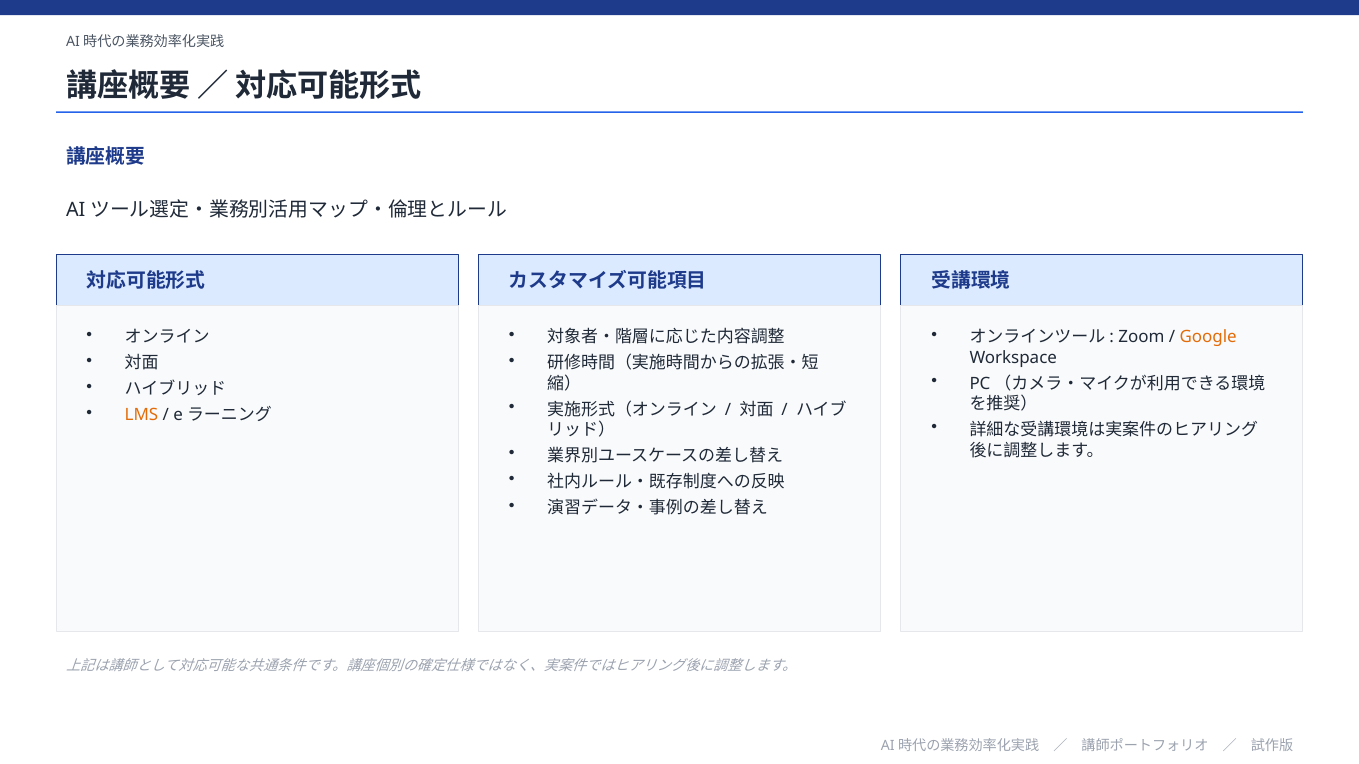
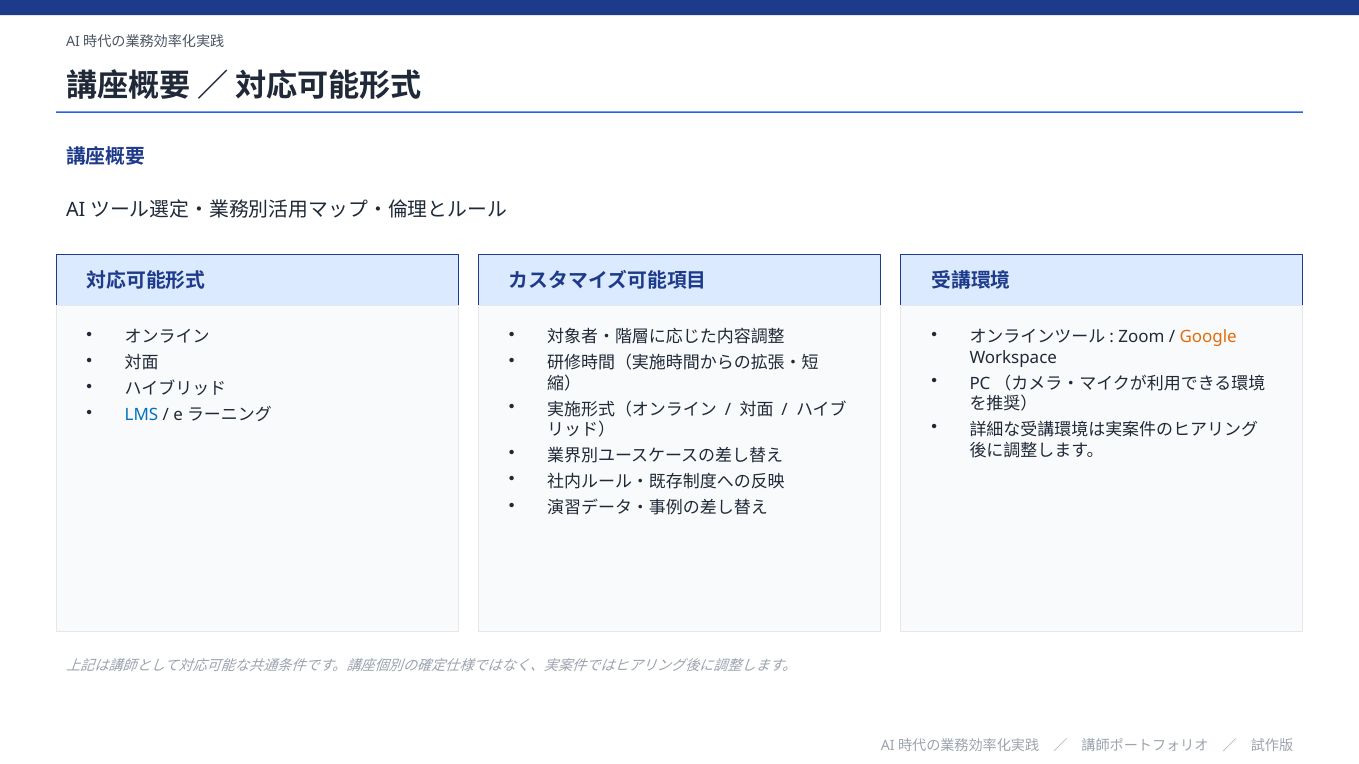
LMS colour: orange -> blue
